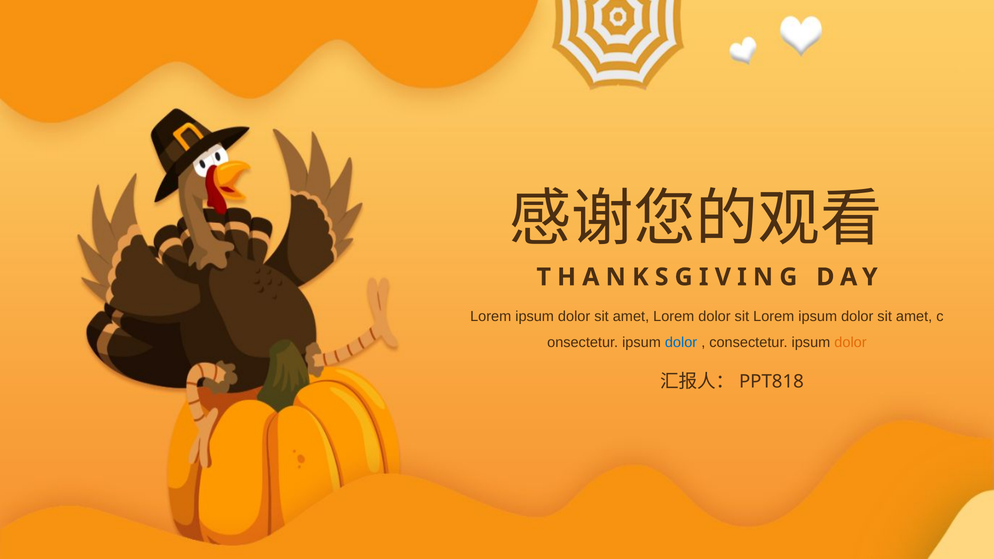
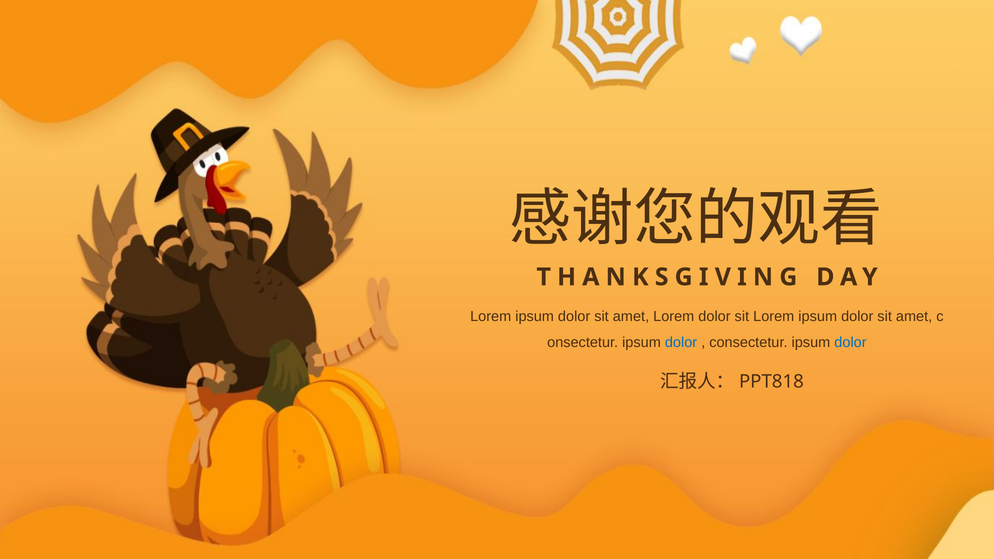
dolor at (850, 343) colour: orange -> blue
